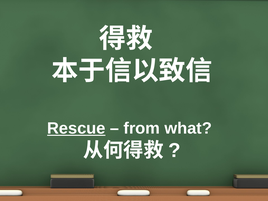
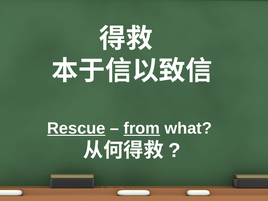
from underline: none -> present
